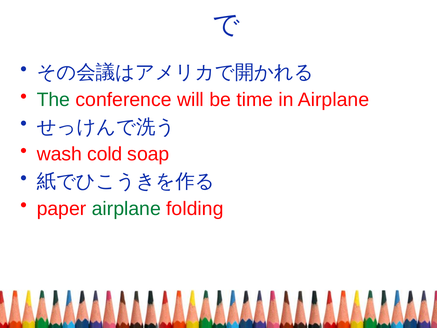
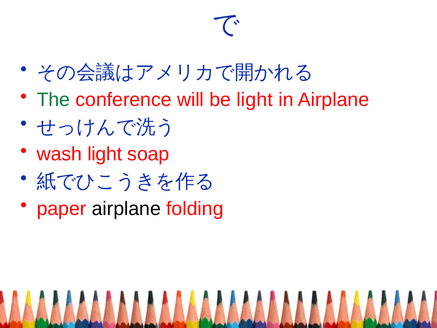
be time: time -> light
wash cold: cold -> light
airplane at (126, 208) colour: green -> black
